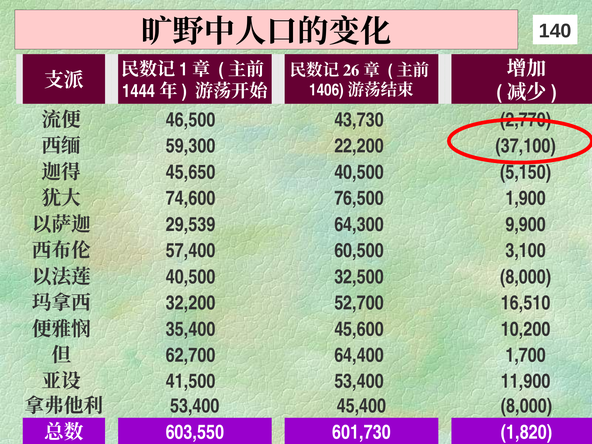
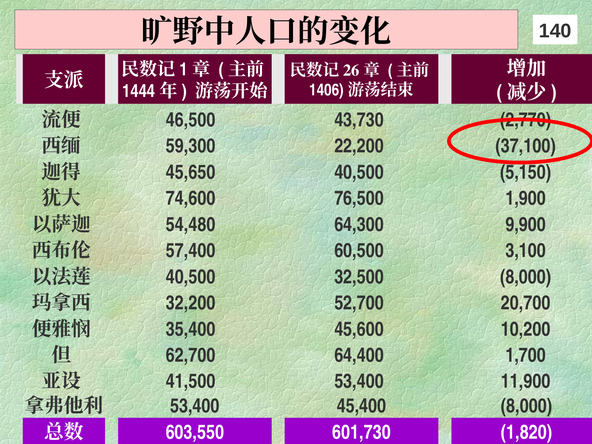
29,539: 29,539 -> 54,480
16,510: 16,510 -> 20,700
